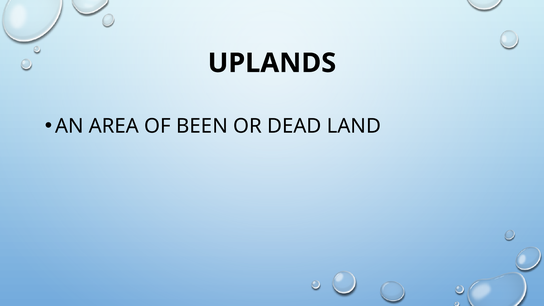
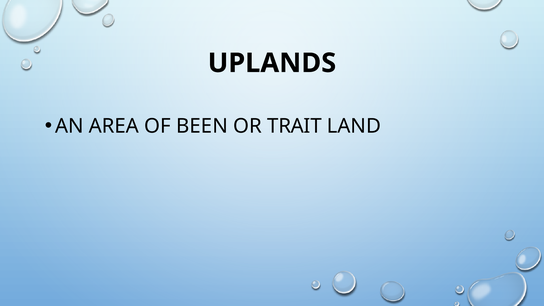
DEAD: DEAD -> TRAIT
